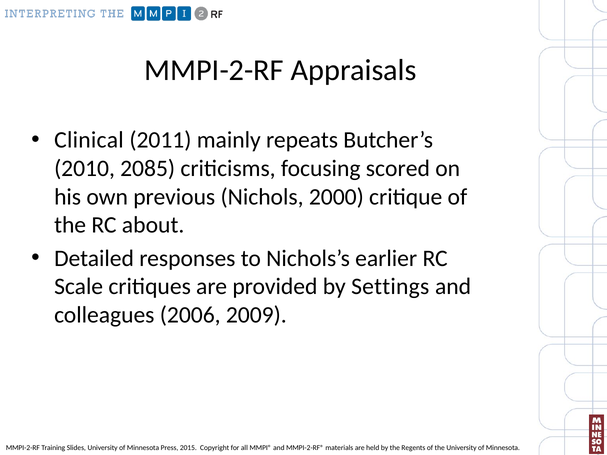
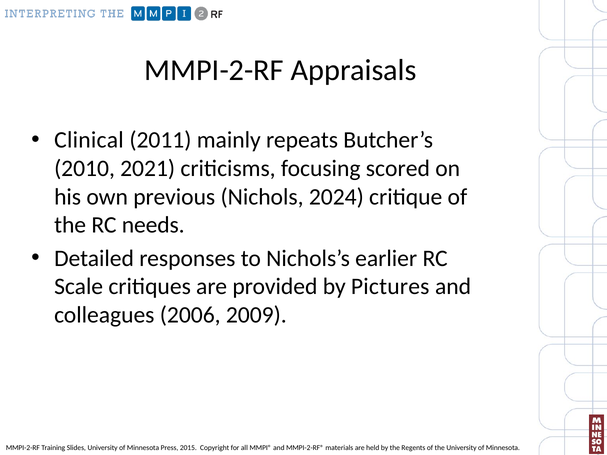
2085: 2085 -> 2021
2000: 2000 -> 2024
about: about -> needs
Settings: Settings -> Pictures
